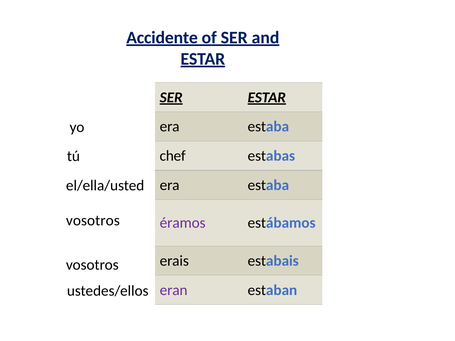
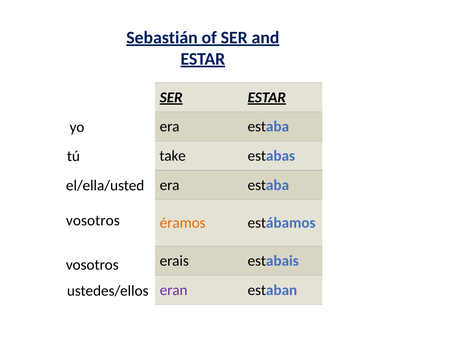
Accidente: Accidente -> Sebastián
chef: chef -> take
éramos colour: purple -> orange
